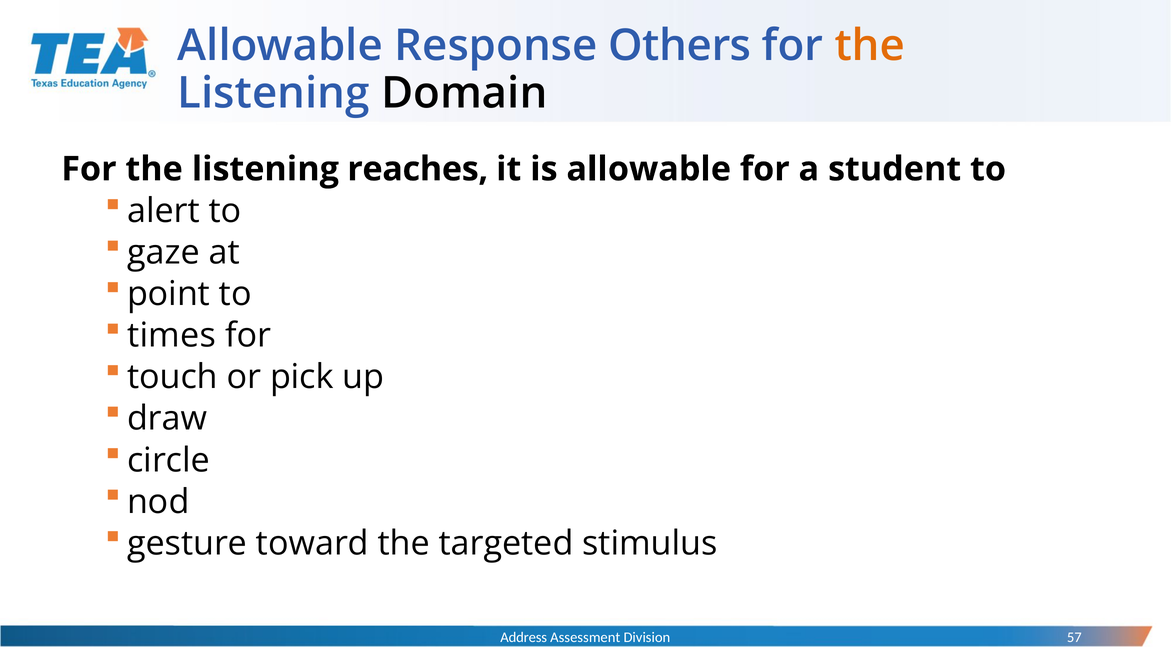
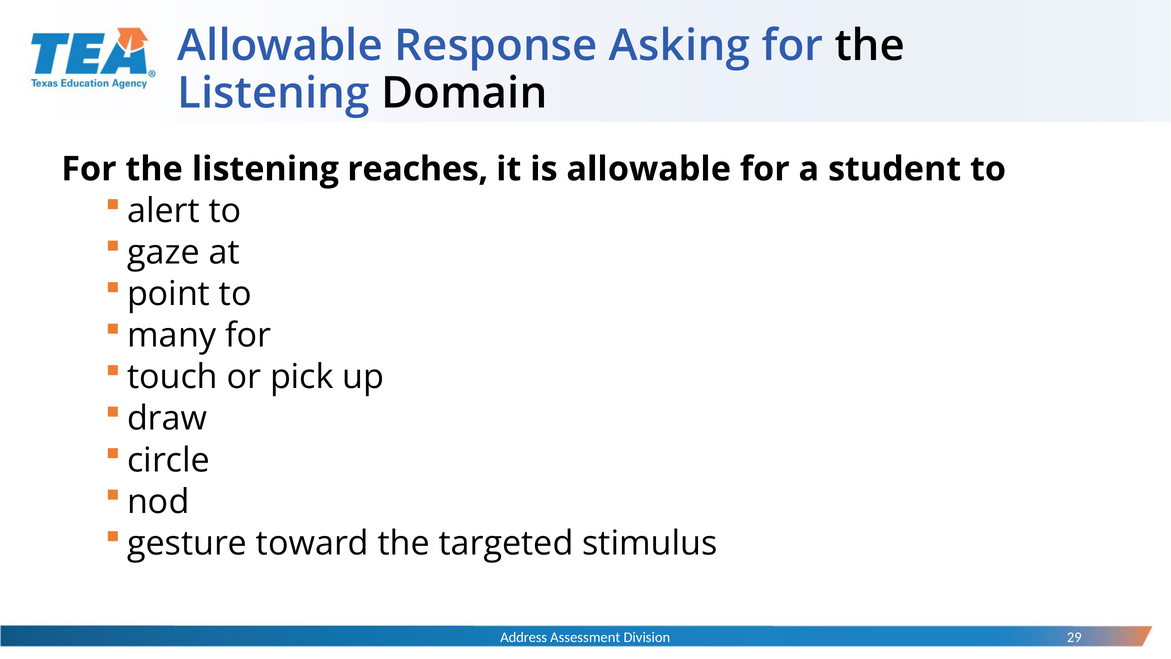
Others: Others -> Asking
the at (870, 46) colour: orange -> black
times: times -> many
57: 57 -> 29
